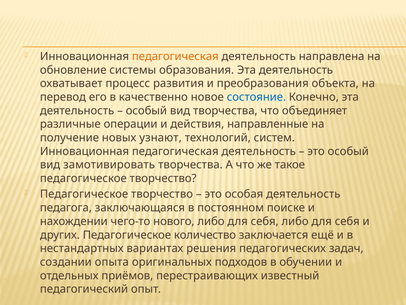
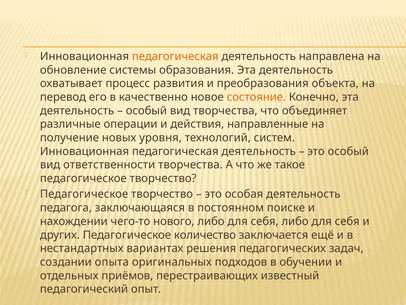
состояние colour: blue -> orange
узнают: узнают -> уровня
замотивировать: замотивировать -> ответственности
